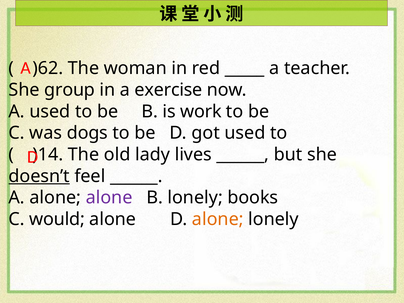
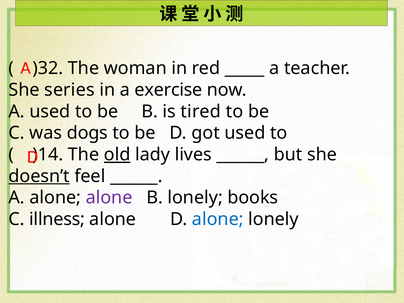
)62: )62 -> )32
group: group -> series
work: work -> tired
old underline: none -> present
would: would -> illness
alone at (218, 219) colour: orange -> blue
